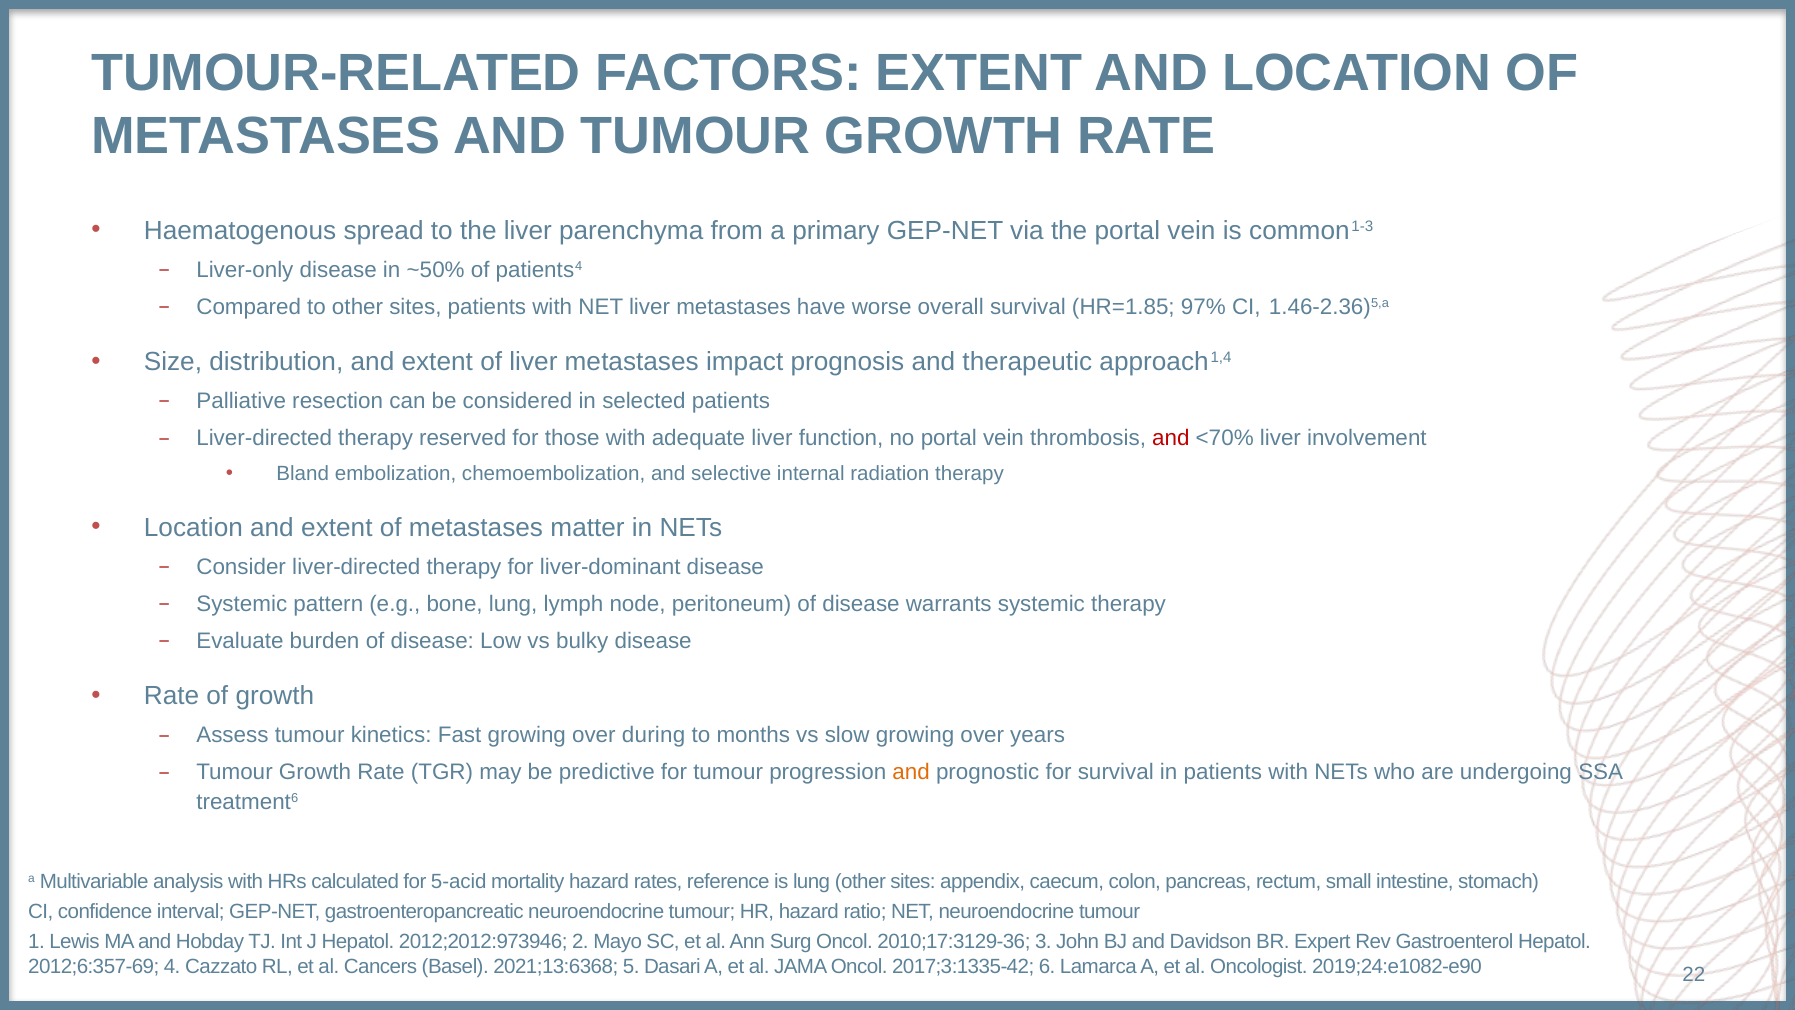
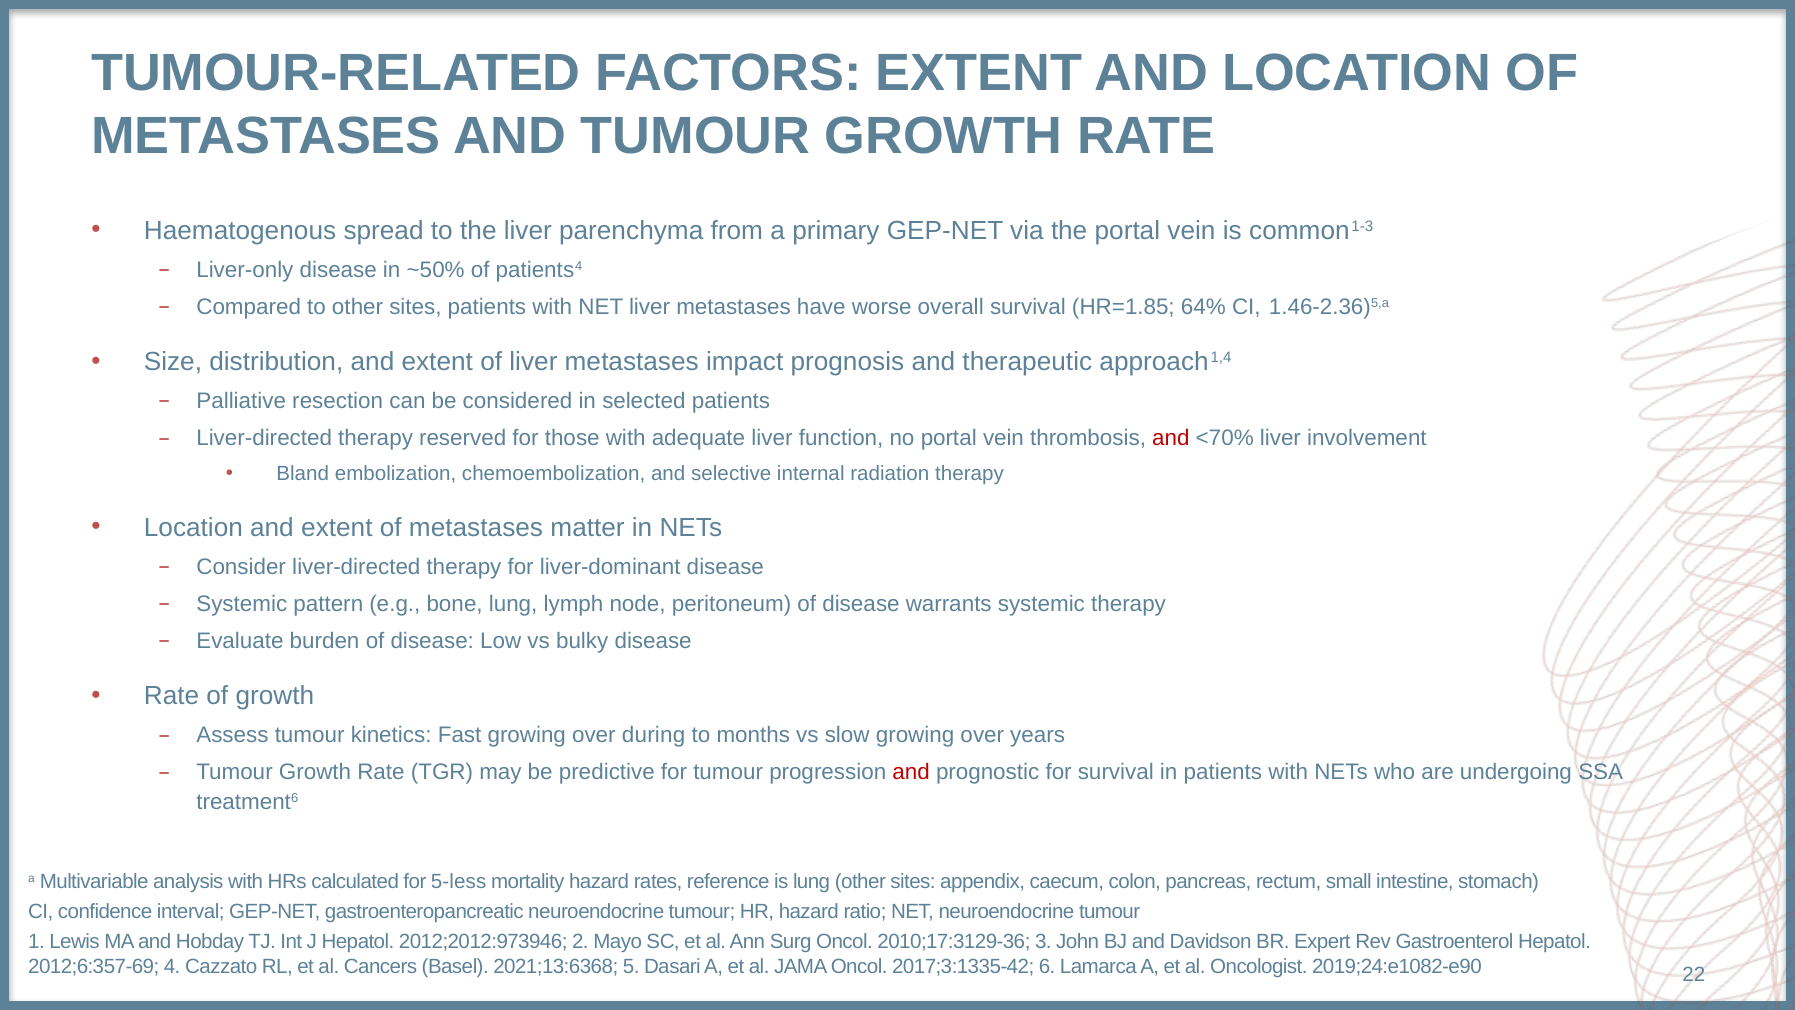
97%: 97% -> 64%
and at (911, 772) colour: orange -> red
5-acid: 5-acid -> 5-less
